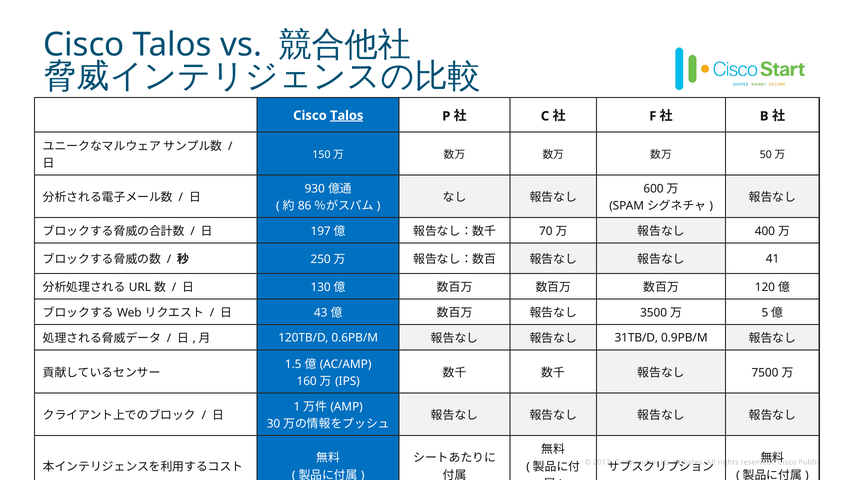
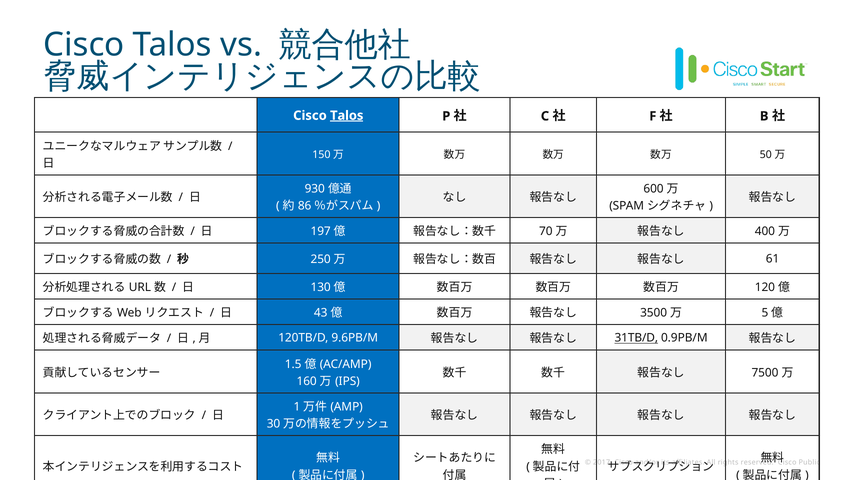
41: 41 -> 61
0.6PB/M: 0.6PB/M -> 9.6PB/M
31TB/D underline: none -> present
